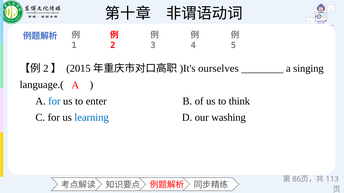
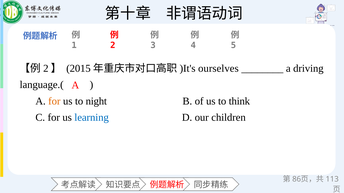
singing: singing -> driving
for at (54, 101) colour: blue -> orange
enter: enter -> night
washing: washing -> children
